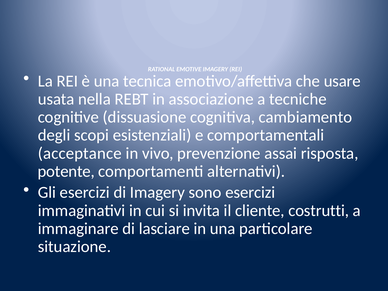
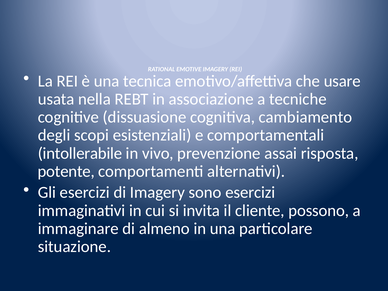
acceptance: acceptance -> intollerabile
costrutti: costrutti -> possono
lasciare: lasciare -> almeno
